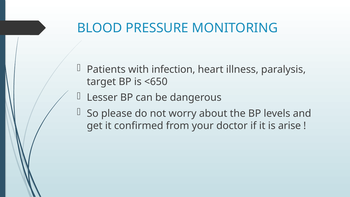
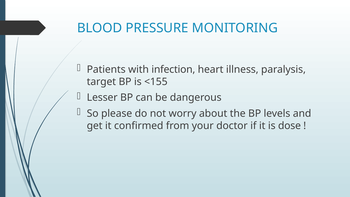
<650: <650 -> <155
arise: arise -> dose
